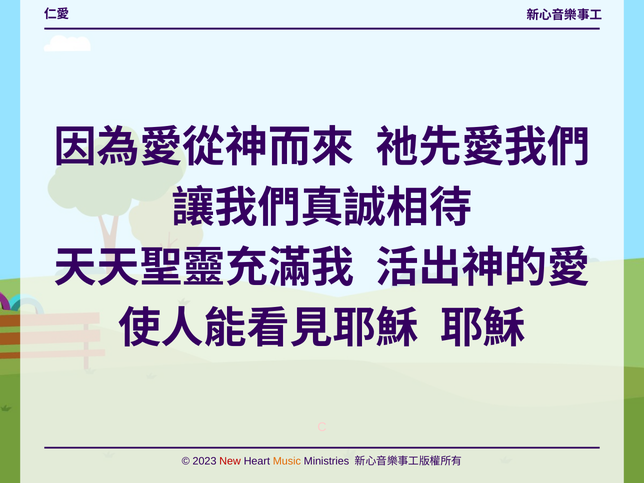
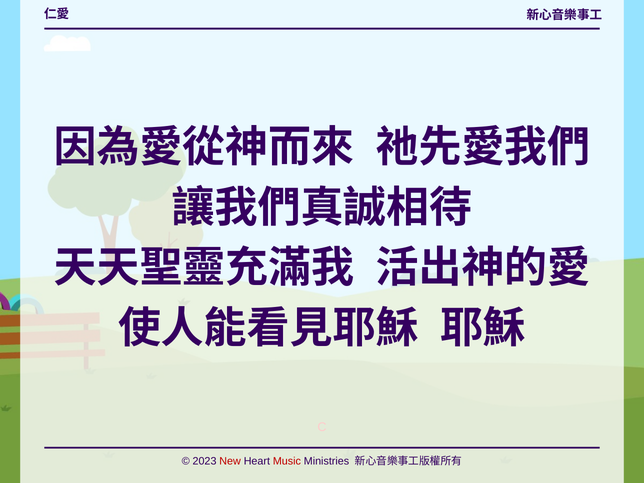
Music colour: orange -> red
